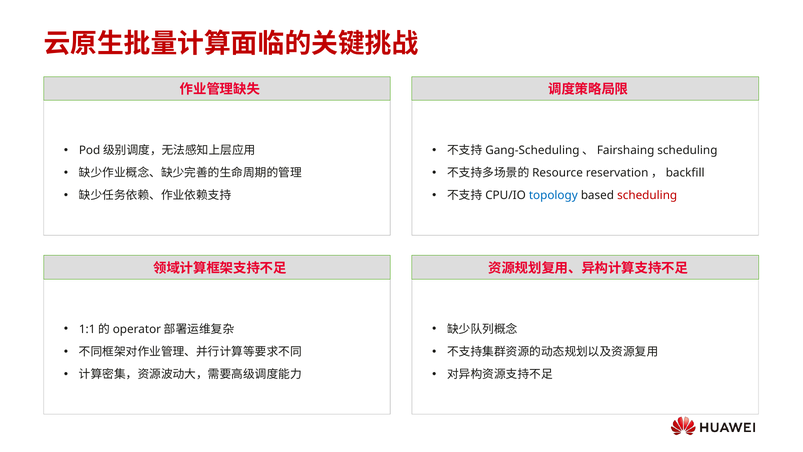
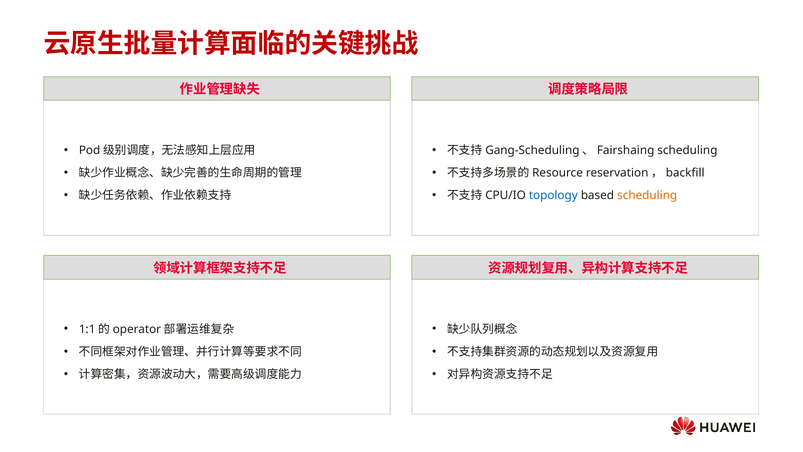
scheduling at (647, 195) colour: red -> orange
